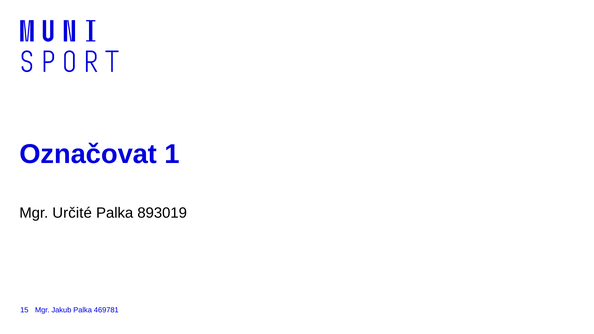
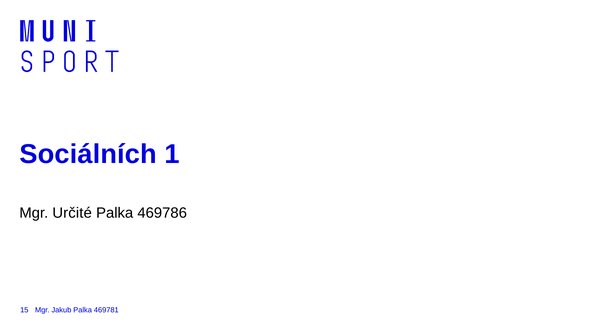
Označovat: Označovat -> Sociálních
893019: 893019 -> 469786
